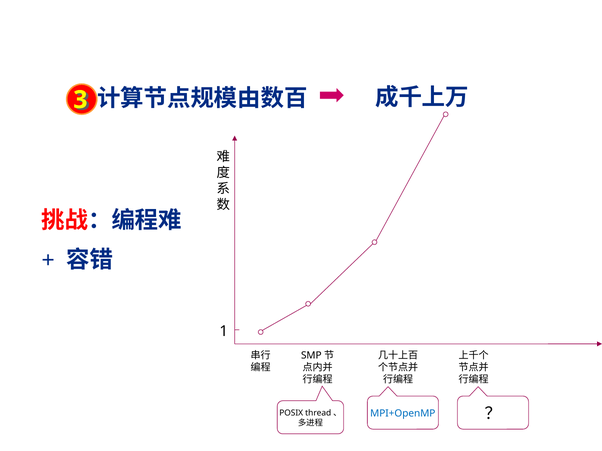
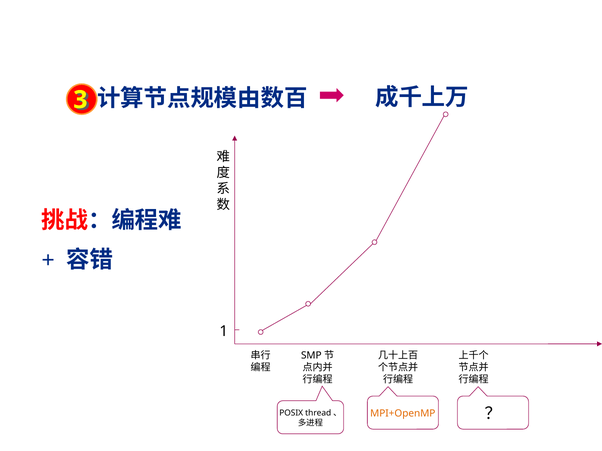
MPI+OpenMP colour: blue -> orange
